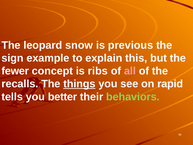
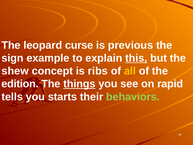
snow: snow -> curse
this underline: none -> present
fewer: fewer -> shew
all colour: pink -> yellow
recalls: recalls -> edition
better: better -> starts
